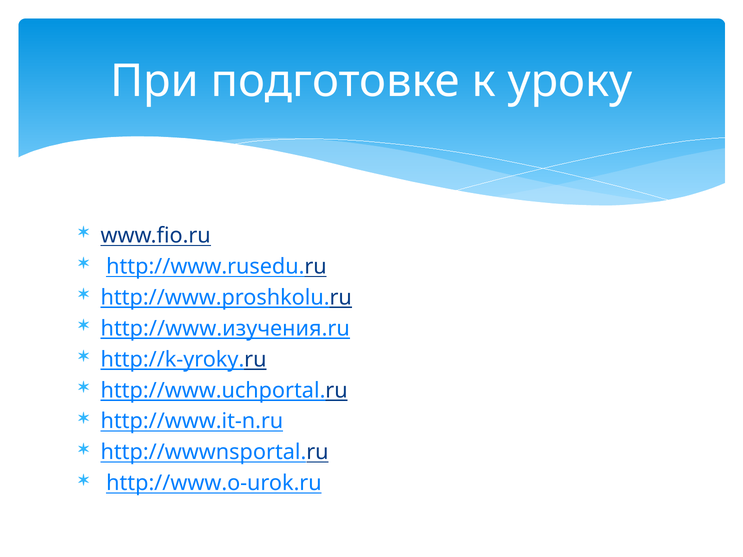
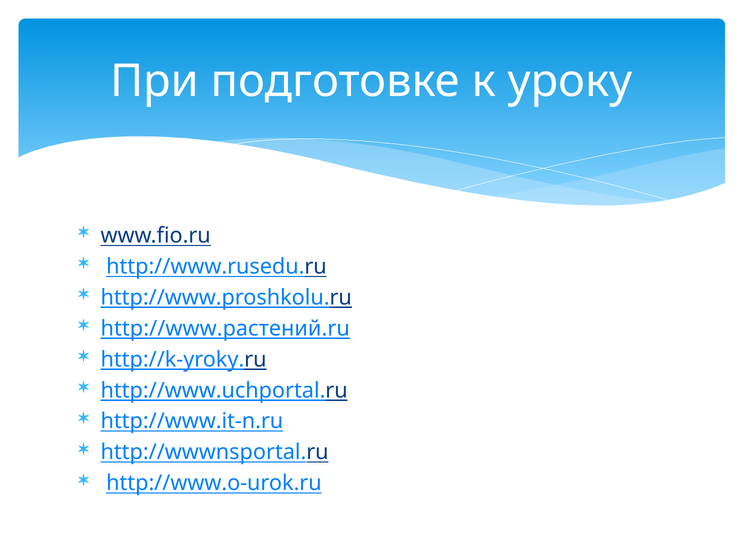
http://www.изучения.ru: http://www.изучения.ru -> http://www.растений.ru
